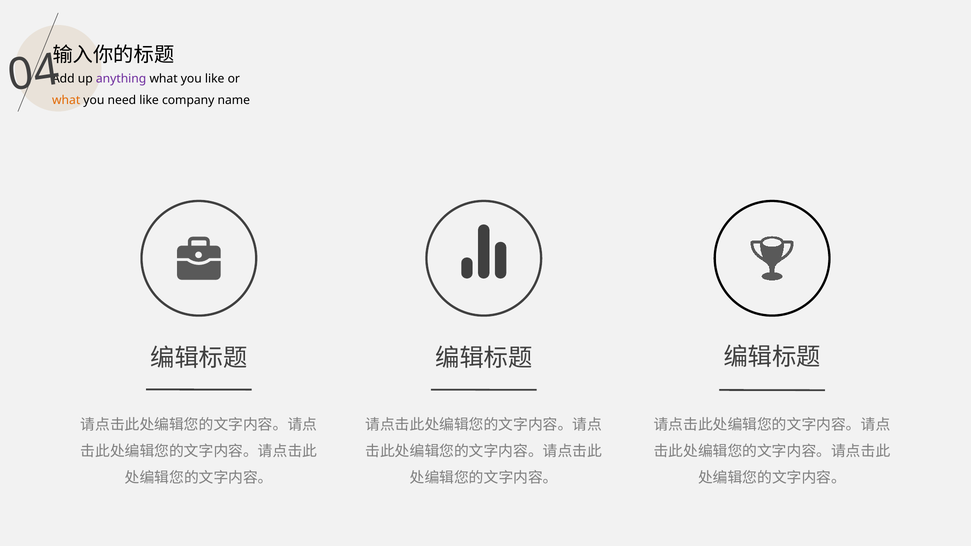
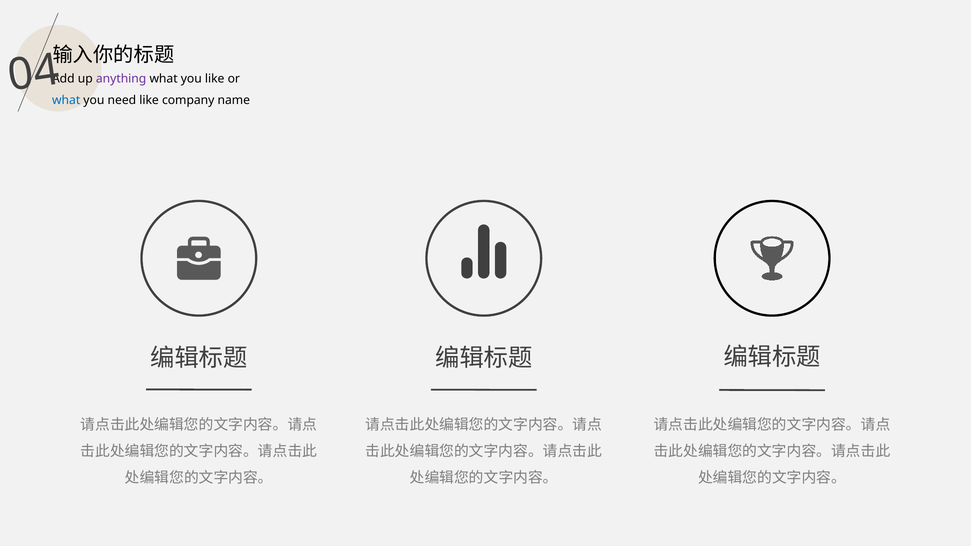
what at (66, 100) colour: orange -> blue
